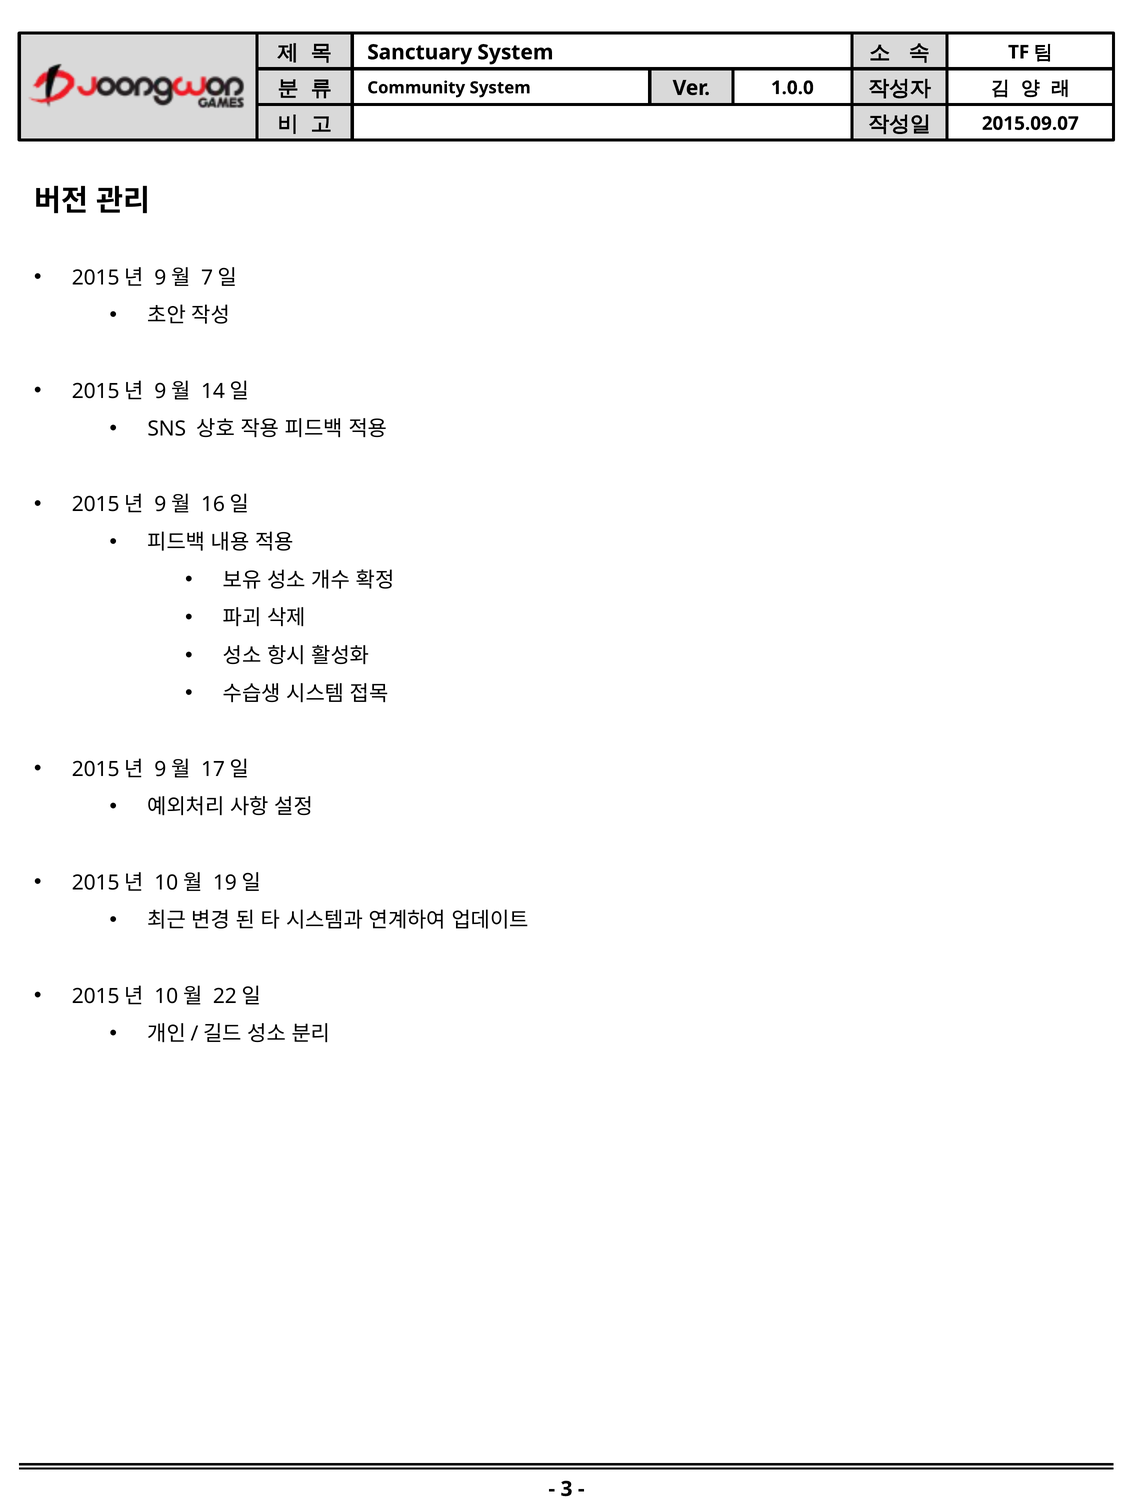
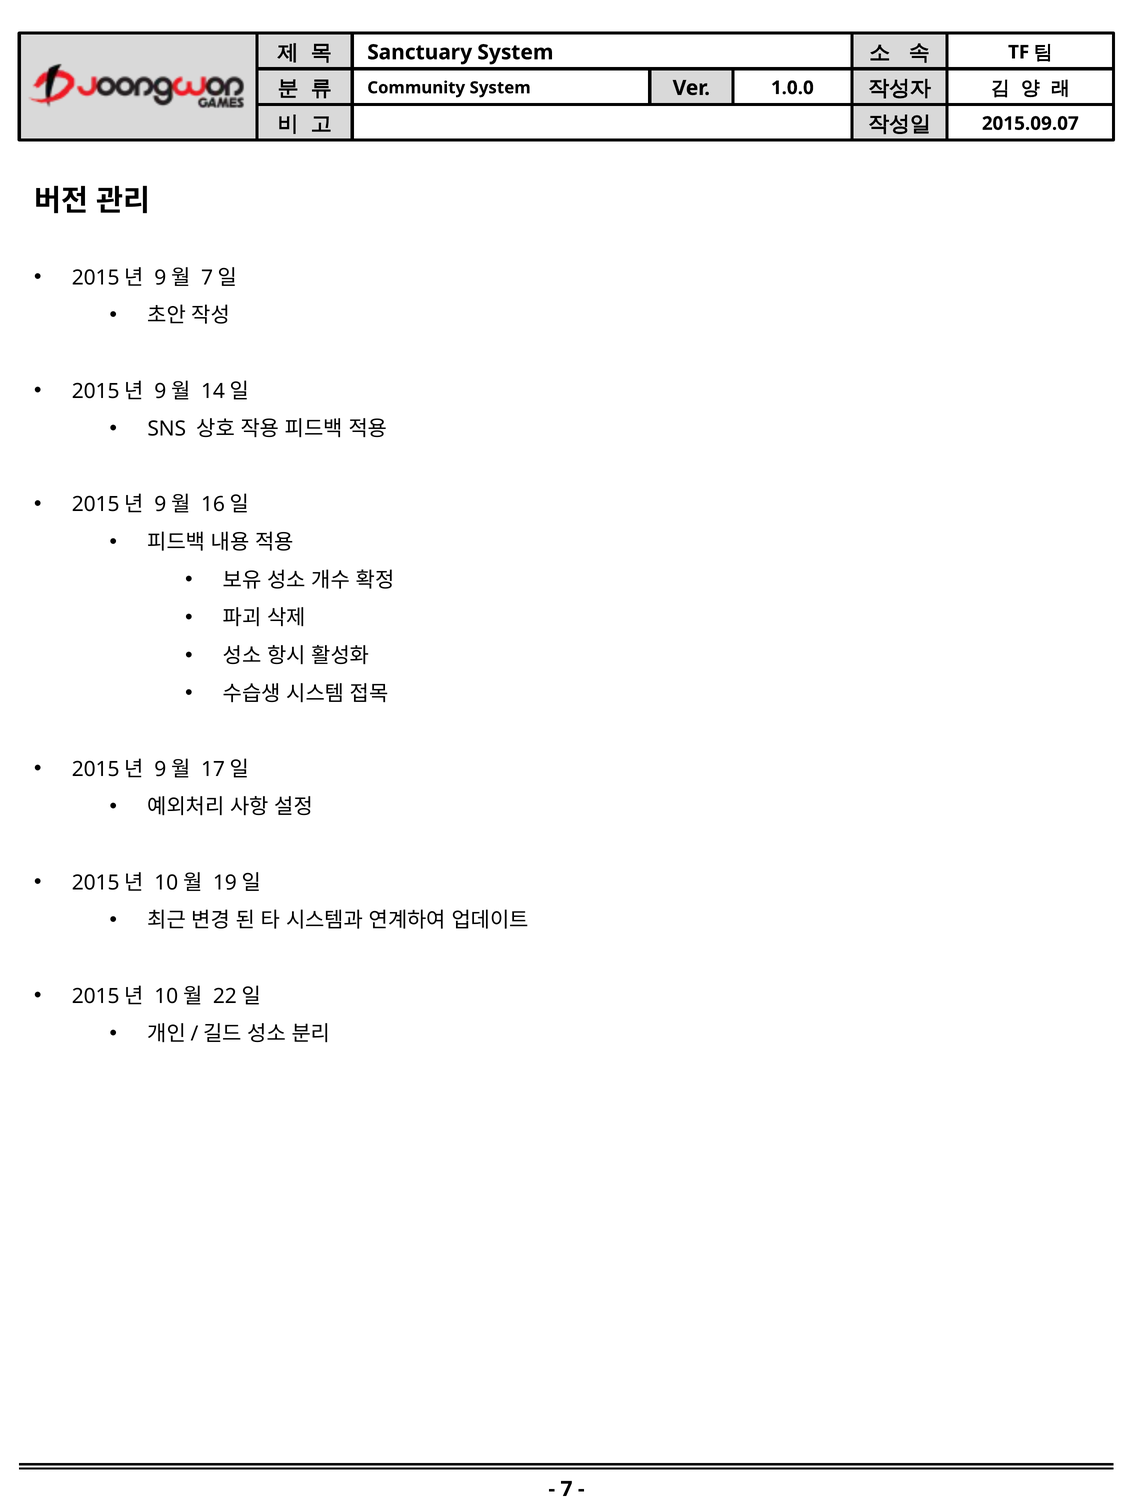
3: 3 -> 7
